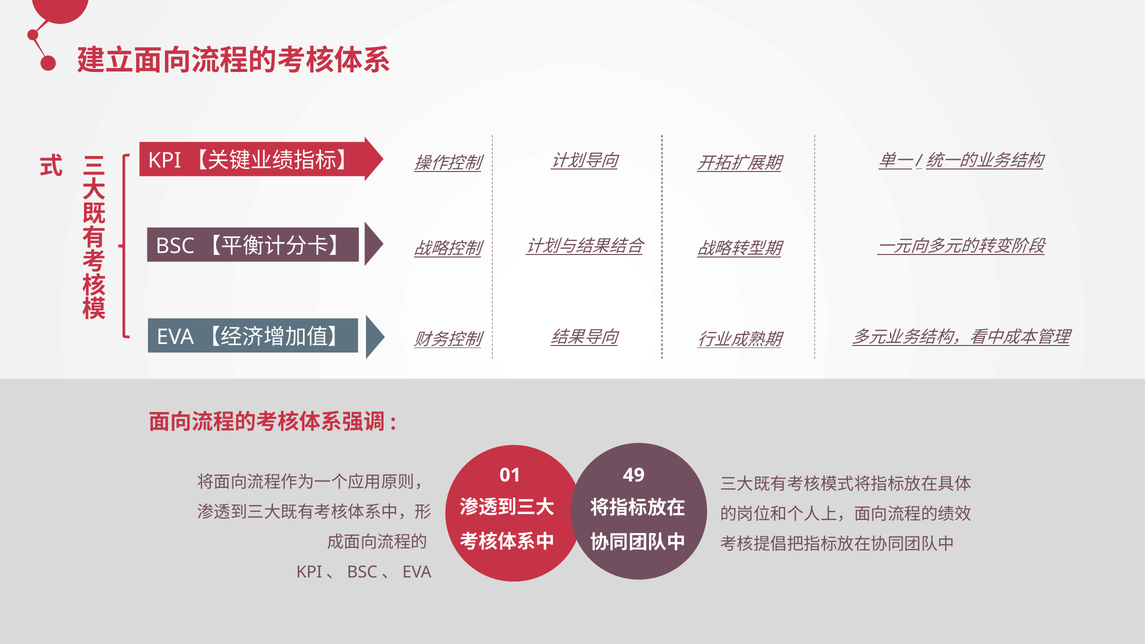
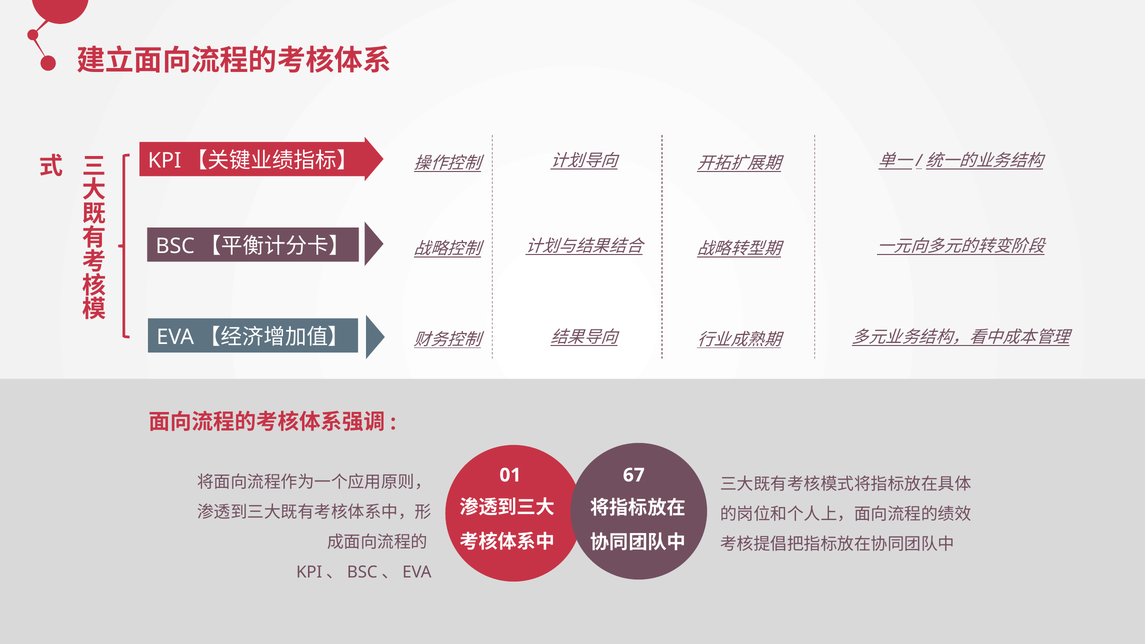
49: 49 -> 67
